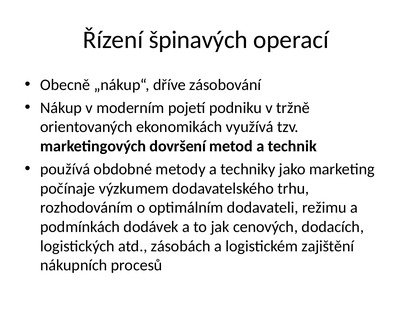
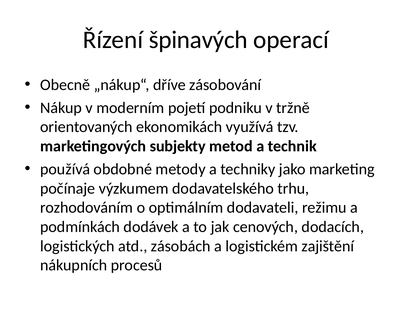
dovršení: dovršení -> subjekty
